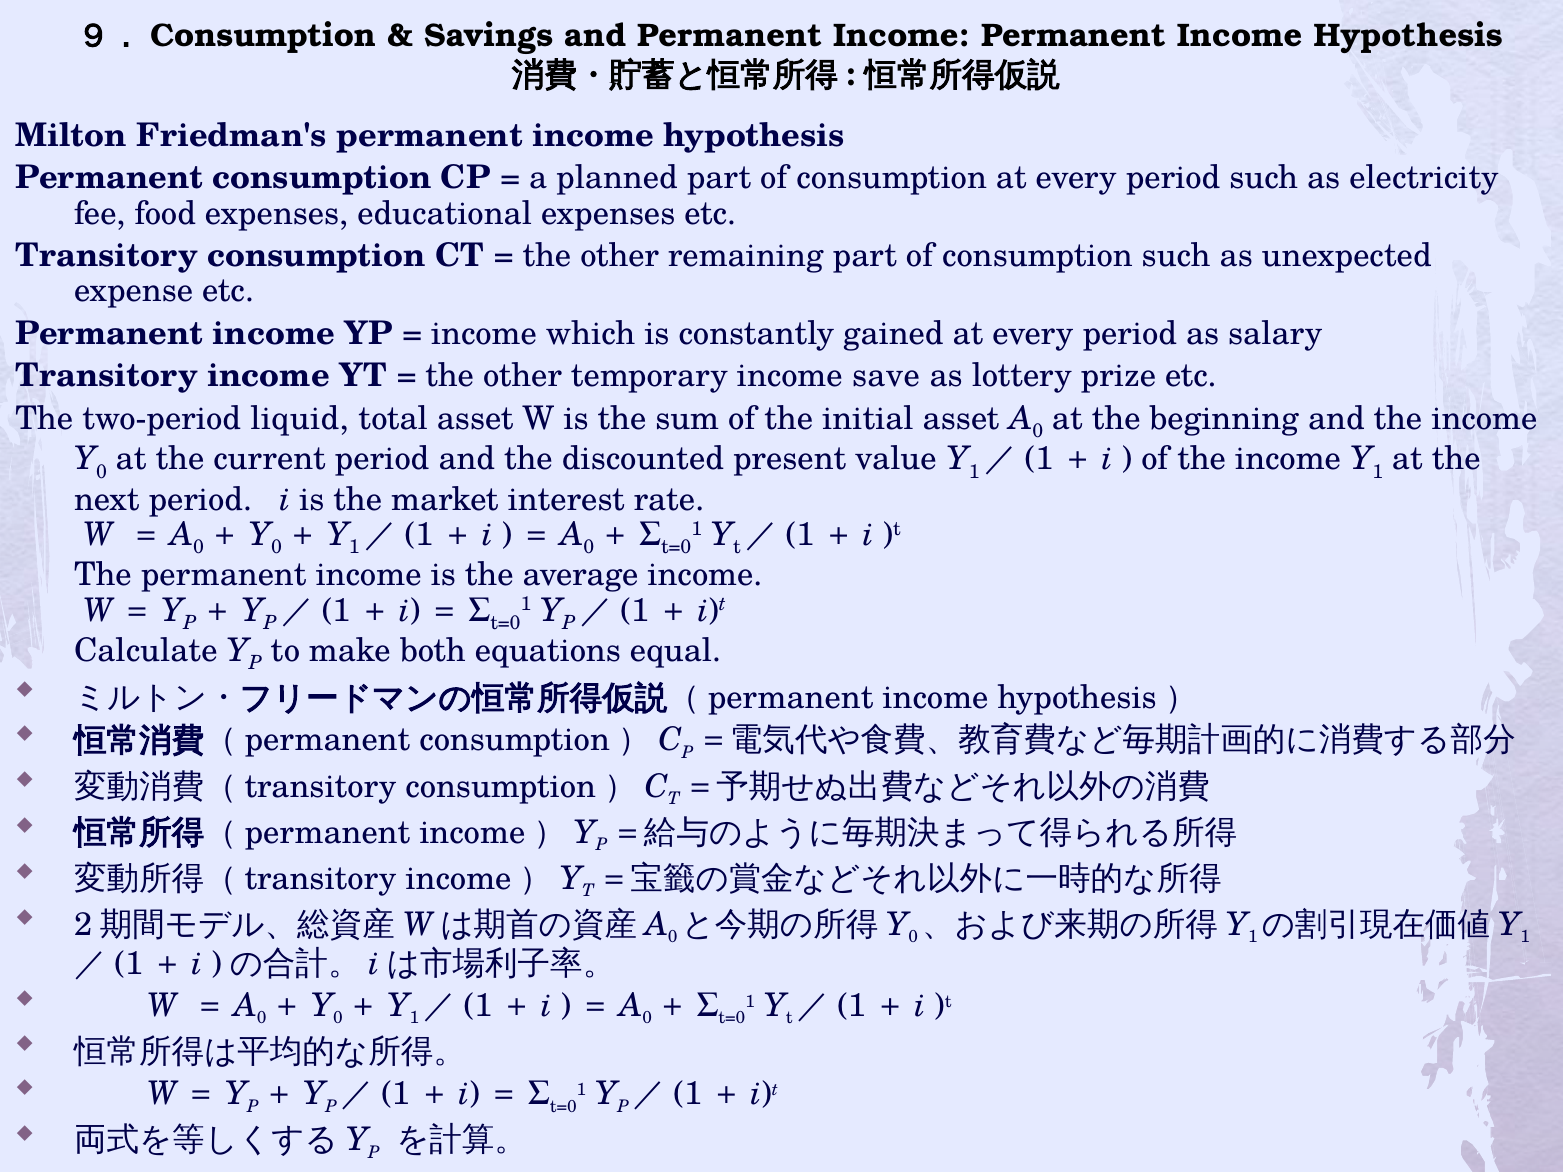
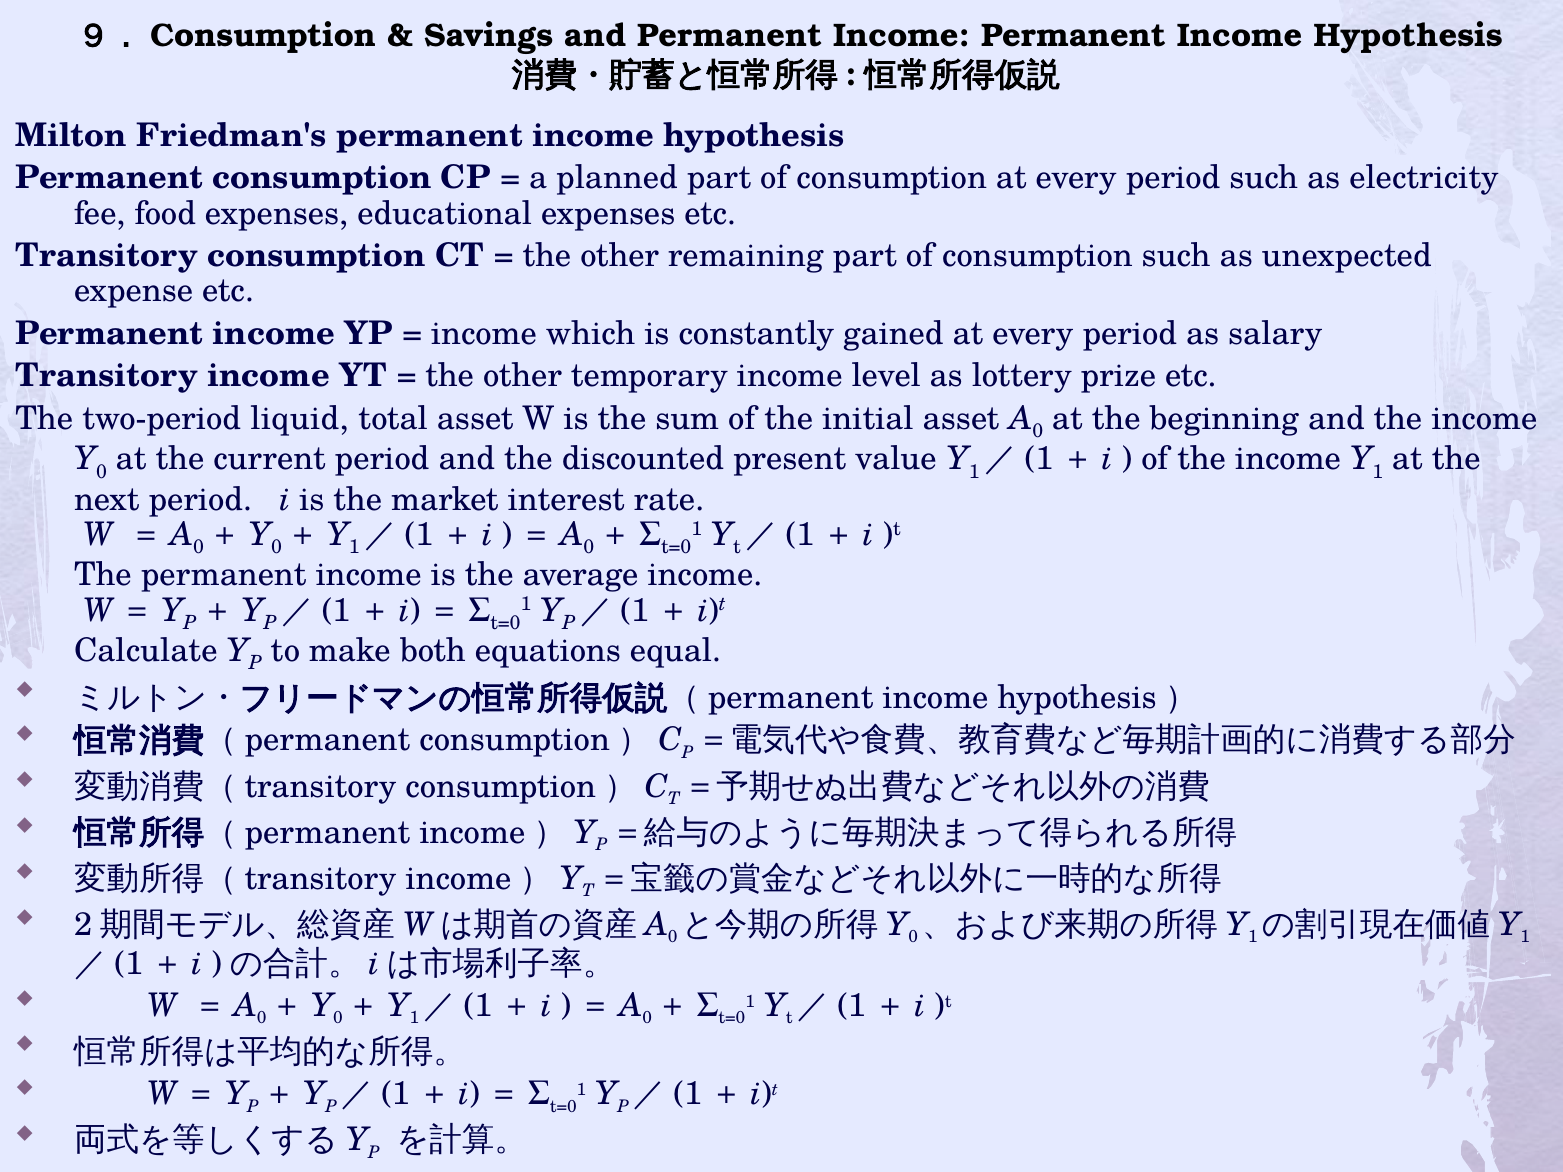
save: save -> level
